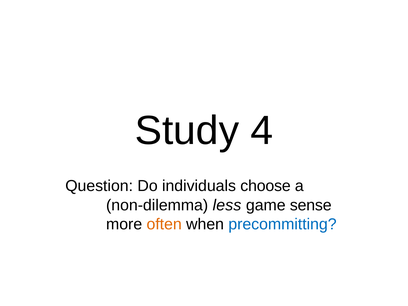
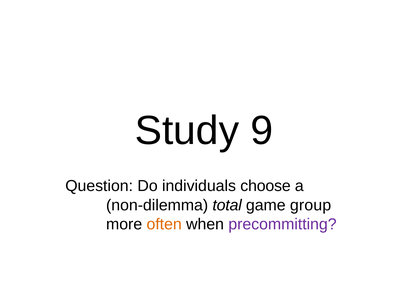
4: 4 -> 9
less: less -> total
sense: sense -> group
precommitting colour: blue -> purple
